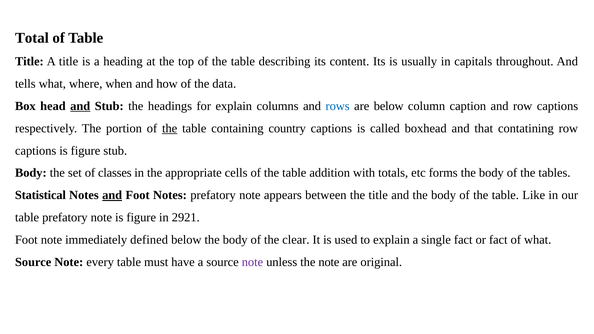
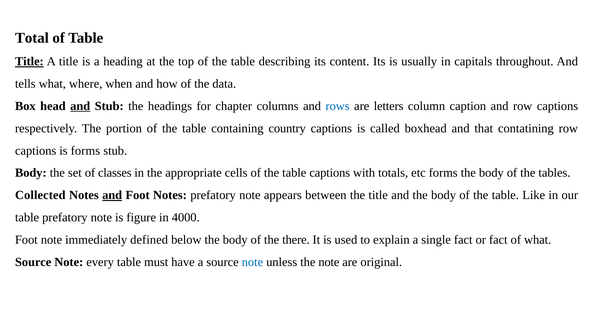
Title at (29, 62) underline: none -> present
for explain: explain -> chapter
are below: below -> letters
the at (170, 128) underline: present -> none
captions is figure: figure -> forms
table addition: addition -> captions
Statistical: Statistical -> Collected
2921: 2921 -> 4000
clear: clear -> there
note at (252, 262) colour: purple -> blue
